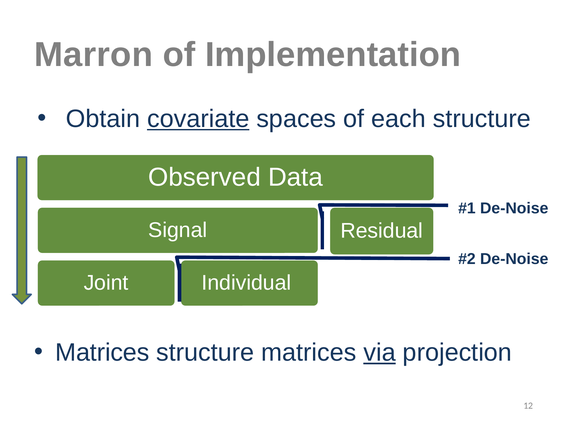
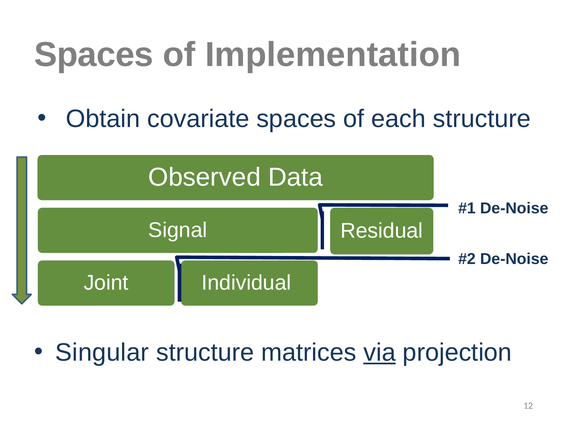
Marron at (93, 55): Marron -> Spaces
covariate underline: present -> none
Matrices at (102, 353): Matrices -> Singular
